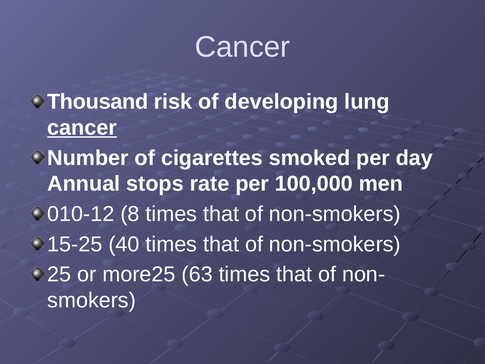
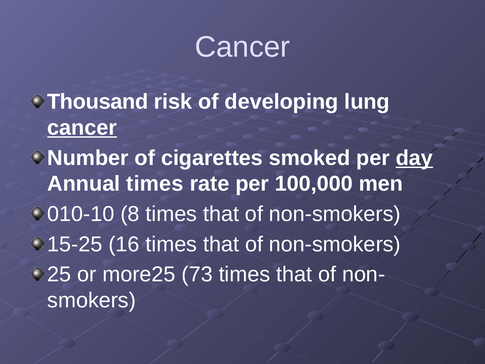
day underline: none -> present
Annual stops: stops -> times
010-12: 010-12 -> 010-10
40: 40 -> 16
63: 63 -> 73
